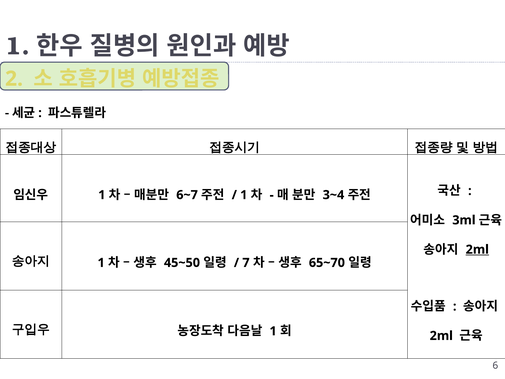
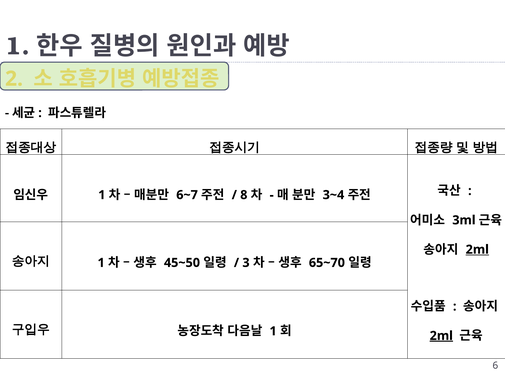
1 at (244, 195): 1 -> 8
7: 7 -> 3
2ml at (441, 336) underline: none -> present
